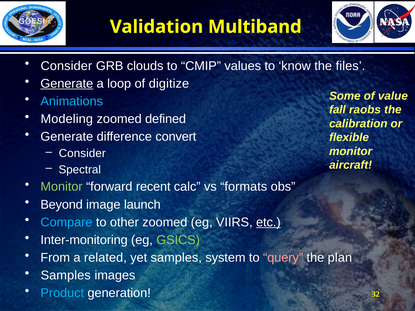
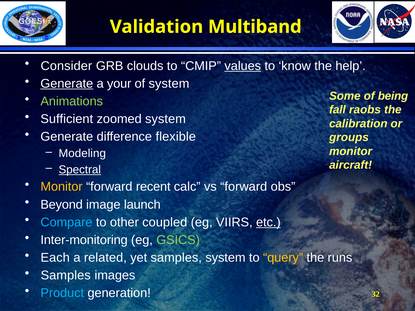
values underline: none -> present
files: files -> help
loop: loop -> your
of digitize: digitize -> system
value: value -> being
Animations colour: light blue -> light green
Modeling: Modeling -> Sufficient
zoomed defined: defined -> system
convert: convert -> flexible
flexible: flexible -> groups
Consider at (82, 154): Consider -> Modeling
Spectral underline: none -> present
Monitor at (62, 187) colour: light green -> yellow
vs formats: formats -> forward
other zoomed: zoomed -> coupled
From: From -> Each
query colour: pink -> yellow
plan: plan -> runs
